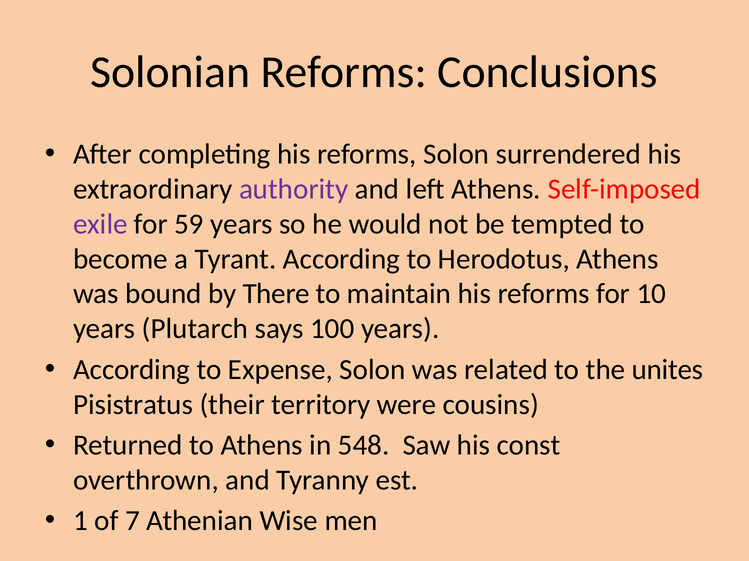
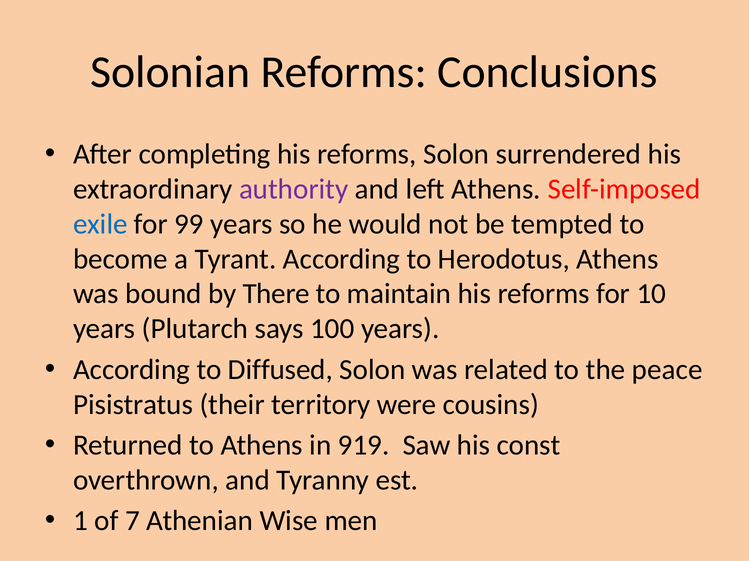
exile colour: purple -> blue
59: 59 -> 99
Expense: Expense -> Diffused
unites: unites -> peace
548: 548 -> 919
